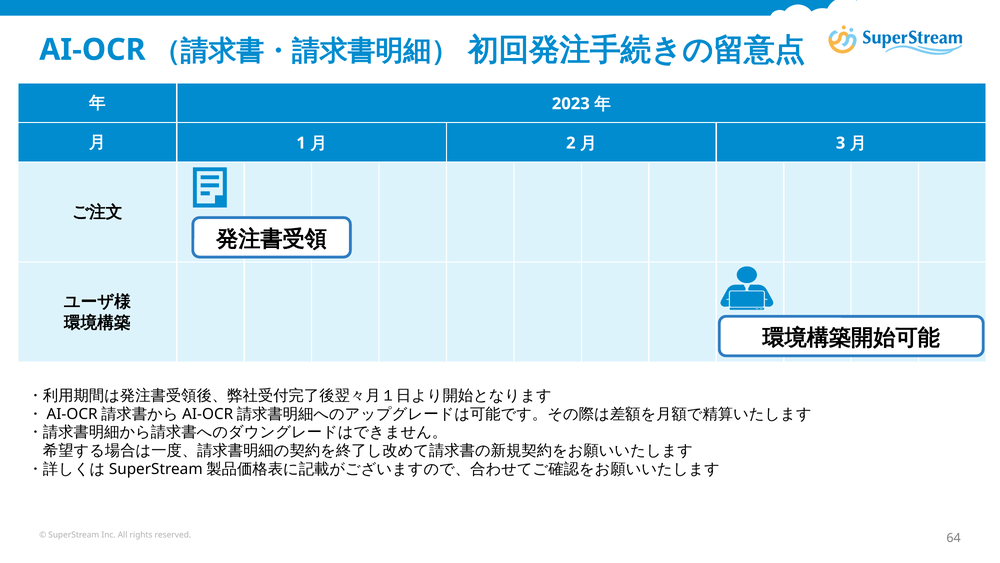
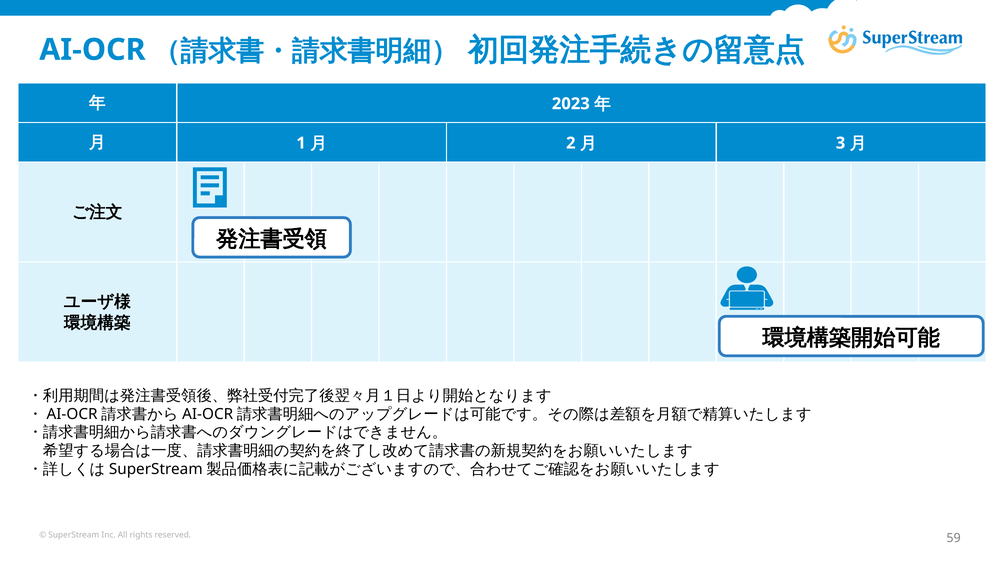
64: 64 -> 59
